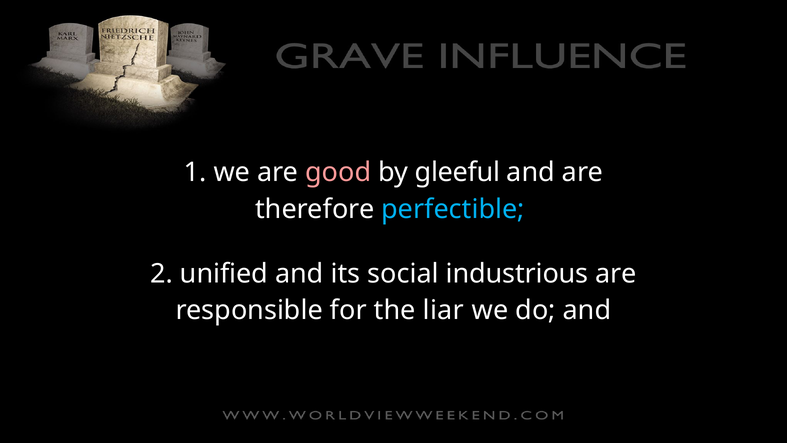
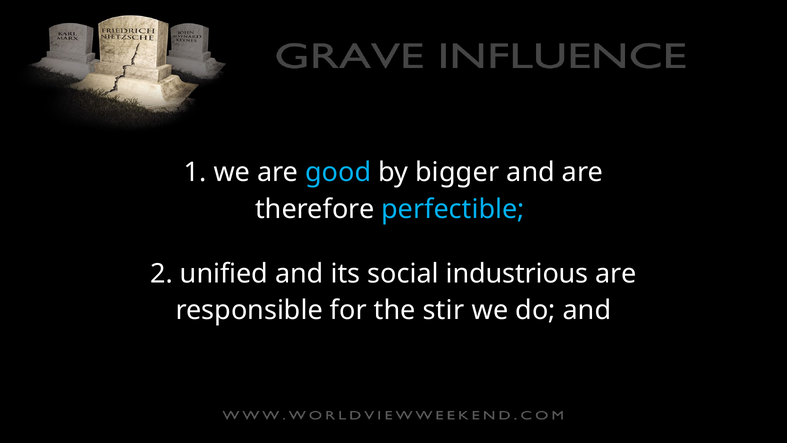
good colour: pink -> light blue
gleeful: gleeful -> bigger
liar: liar -> stir
